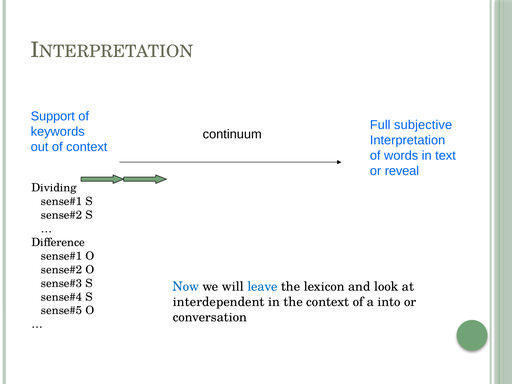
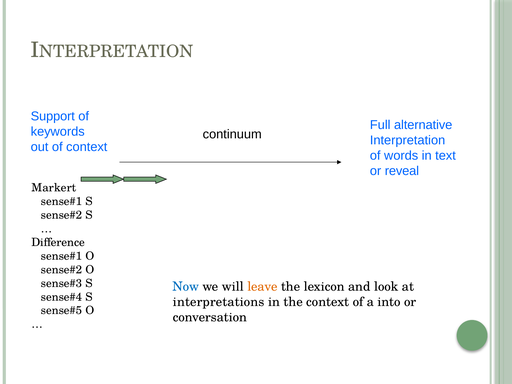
subjective: subjective -> alternative
Dividing: Dividing -> Markert
leave colour: blue -> orange
interdependent: interdependent -> interpretations
